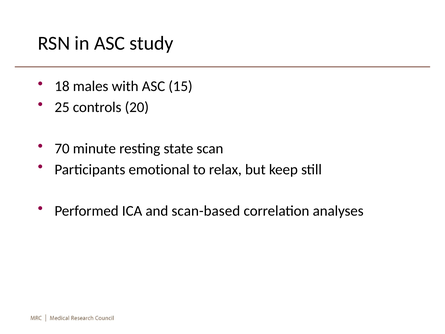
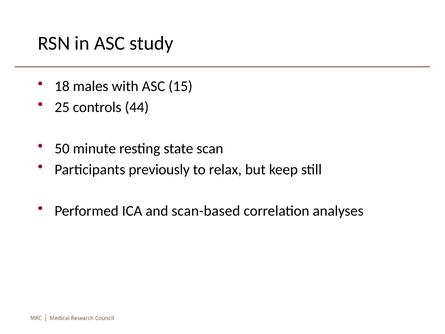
20: 20 -> 44
70: 70 -> 50
emotional: emotional -> previously
